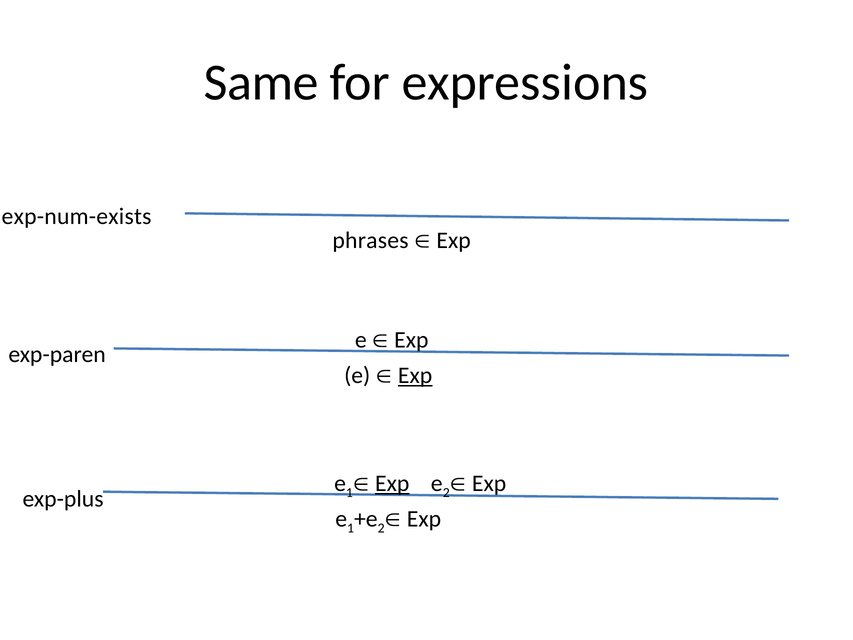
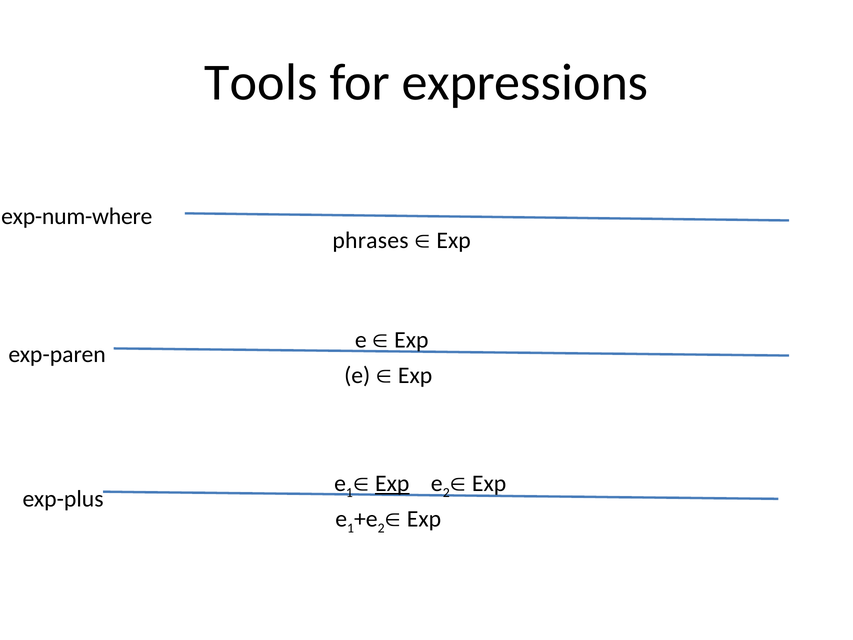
Same: Same -> Tools
exp-num-exists: exp-num-exists -> exp-num-where
Exp at (415, 375) underline: present -> none
